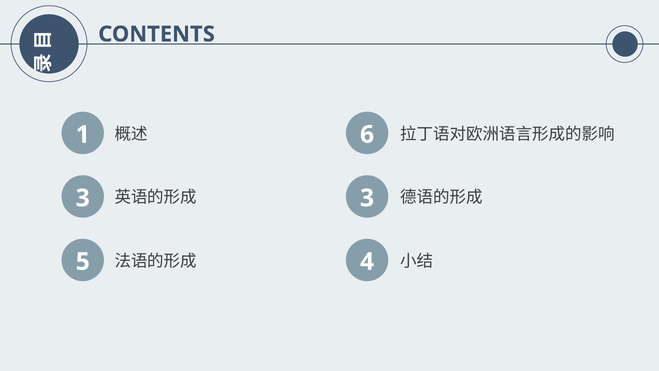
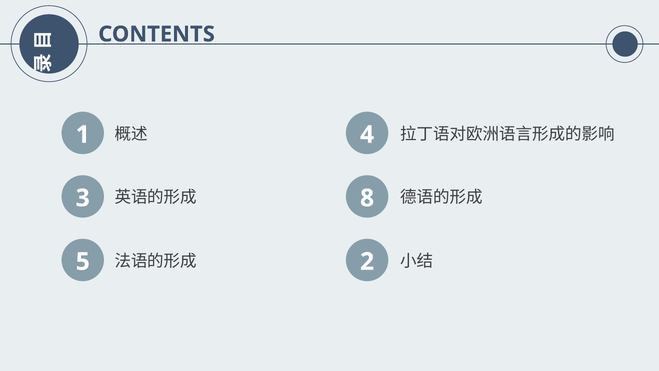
6: 6 -> 4
3 3: 3 -> 8
4: 4 -> 2
